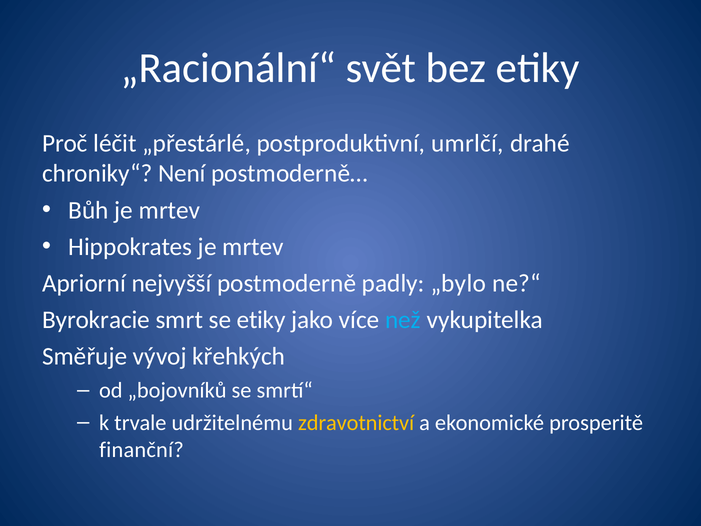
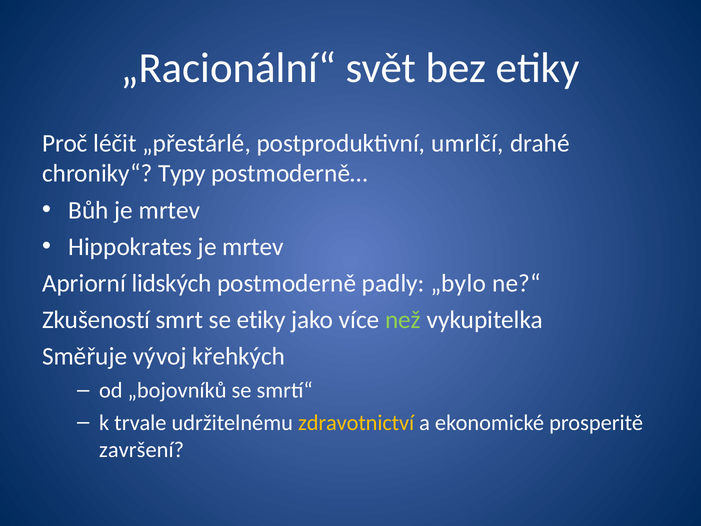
Není: Není -> Typy
nejvyšší: nejvyšší -> lidských
Byrokracie: Byrokracie -> Zkušeností
než colour: light blue -> light green
finanční: finanční -> završení
